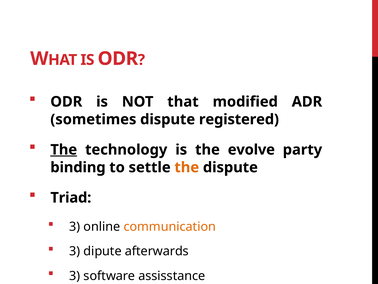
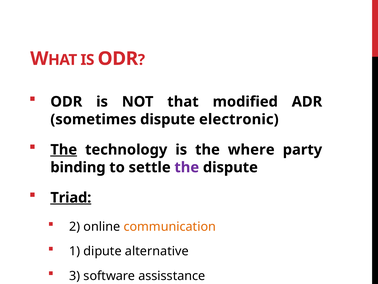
registered: registered -> electronic
evolve: evolve -> where
the at (187, 167) colour: orange -> purple
Triad underline: none -> present
3 at (75, 226): 3 -> 2
3 at (75, 251): 3 -> 1
afterwards: afterwards -> alternative
